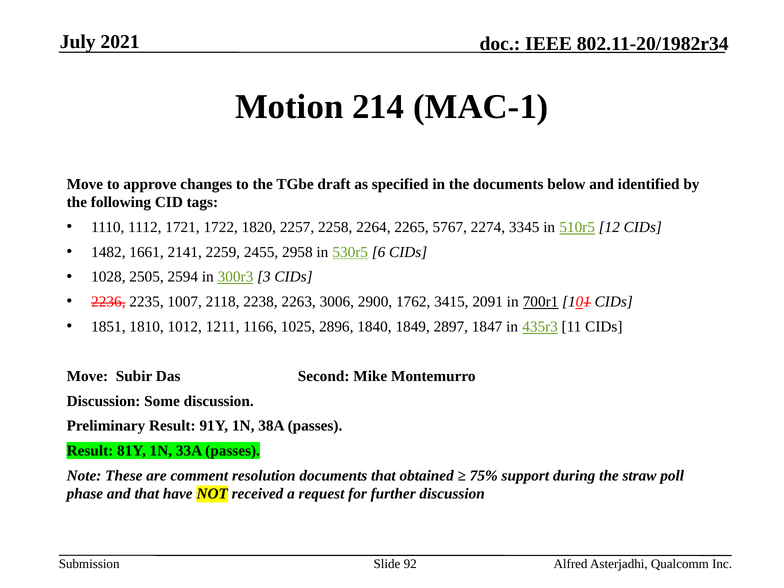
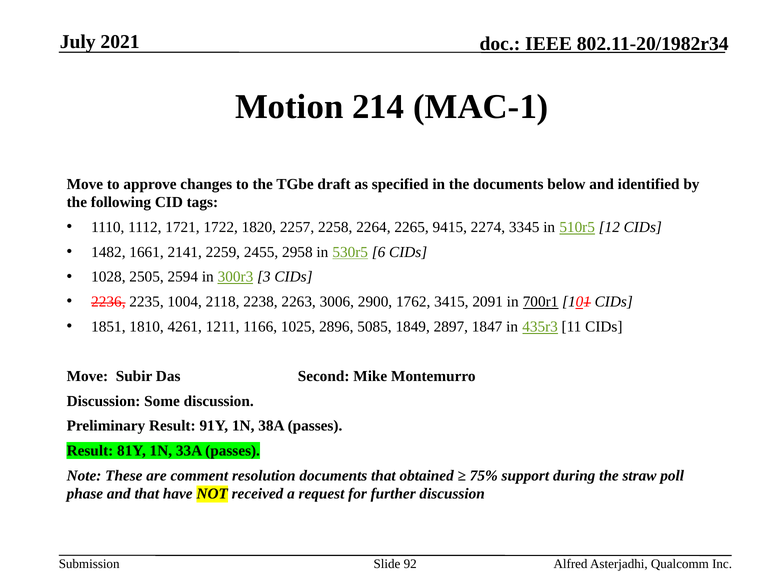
5767: 5767 -> 9415
1007: 1007 -> 1004
1012: 1012 -> 4261
1840: 1840 -> 5085
